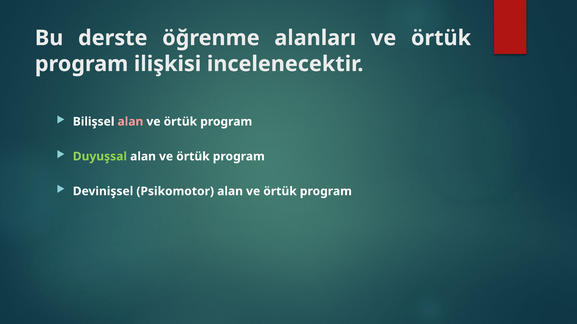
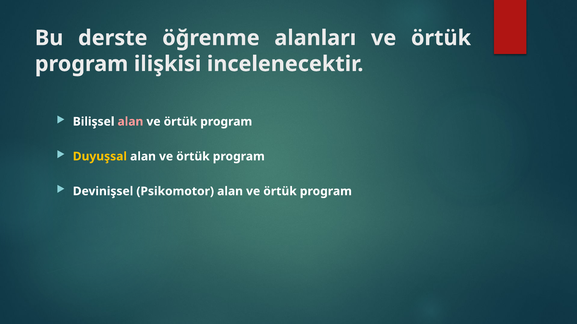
Duyuşsal colour: light green -> yellow
